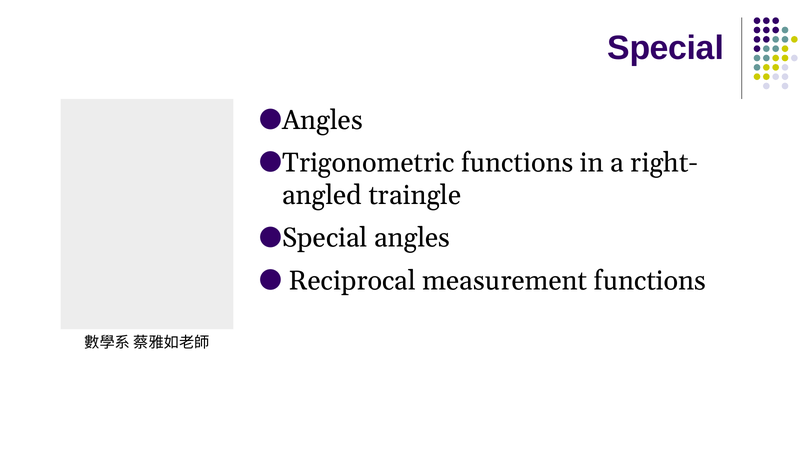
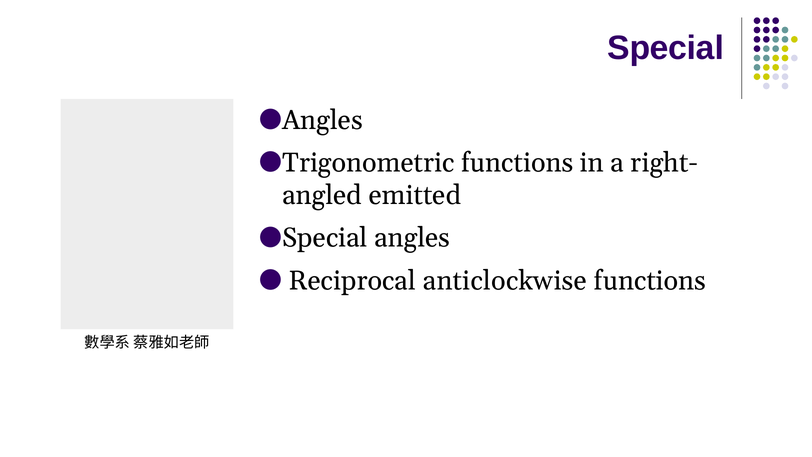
traingle: traingle -> emitted
measurement: measurement -> anticlockwise
